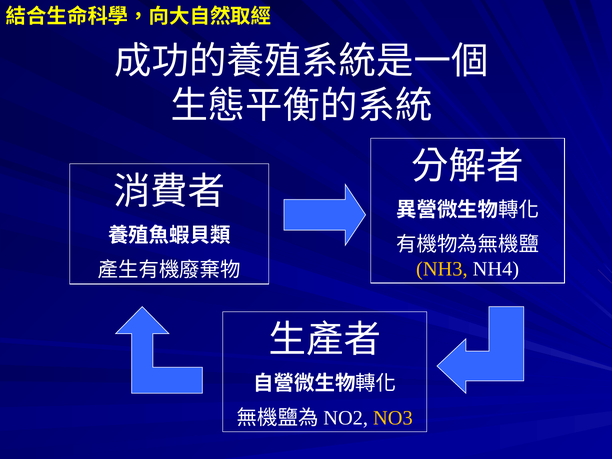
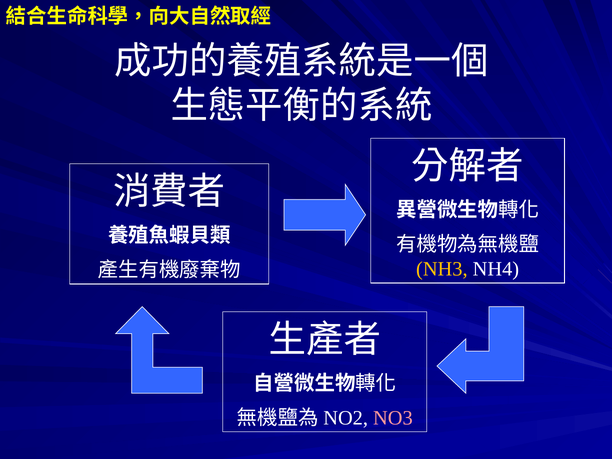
NO3 colour: yellow -> pink
